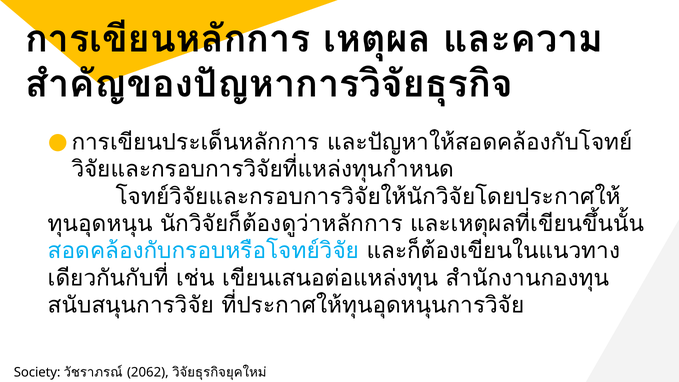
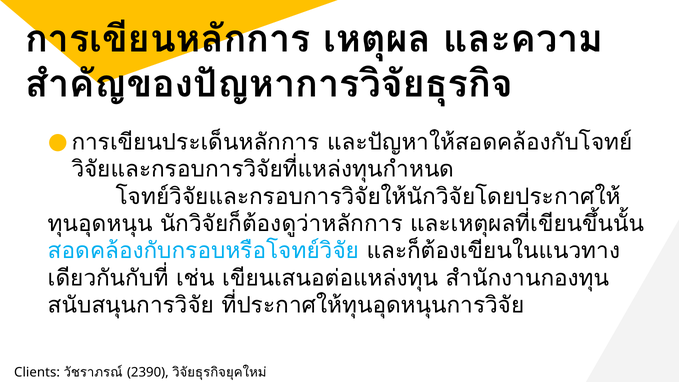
Society: Society -> Clients
2062: 2062 -> 2390
